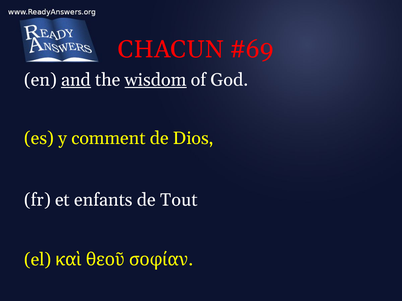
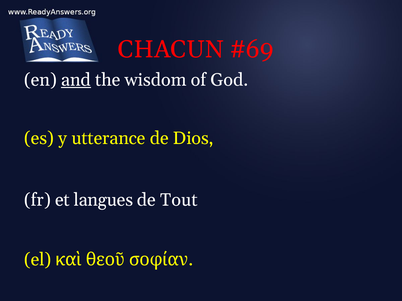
wisdom underline: present -> none
comment: comment -> utterance
enfants: enfants -> langues
